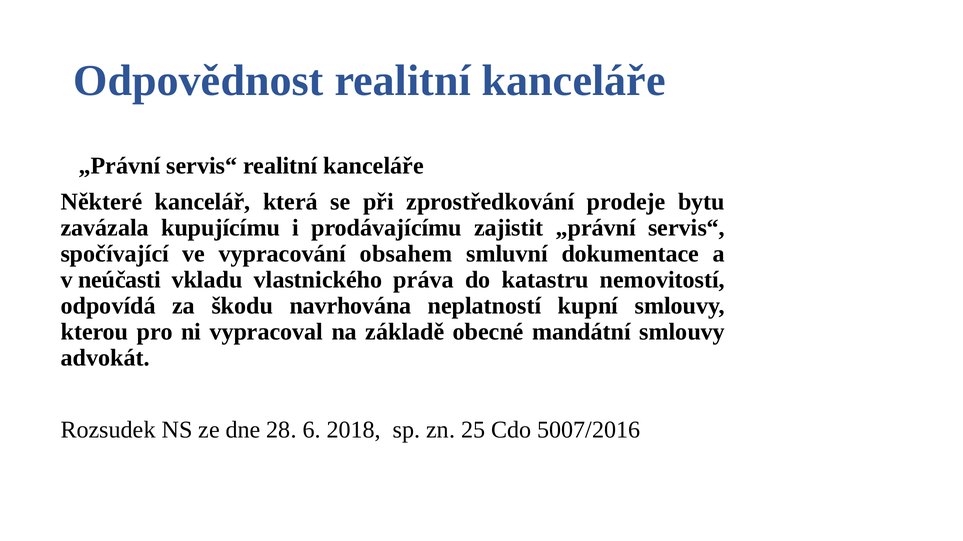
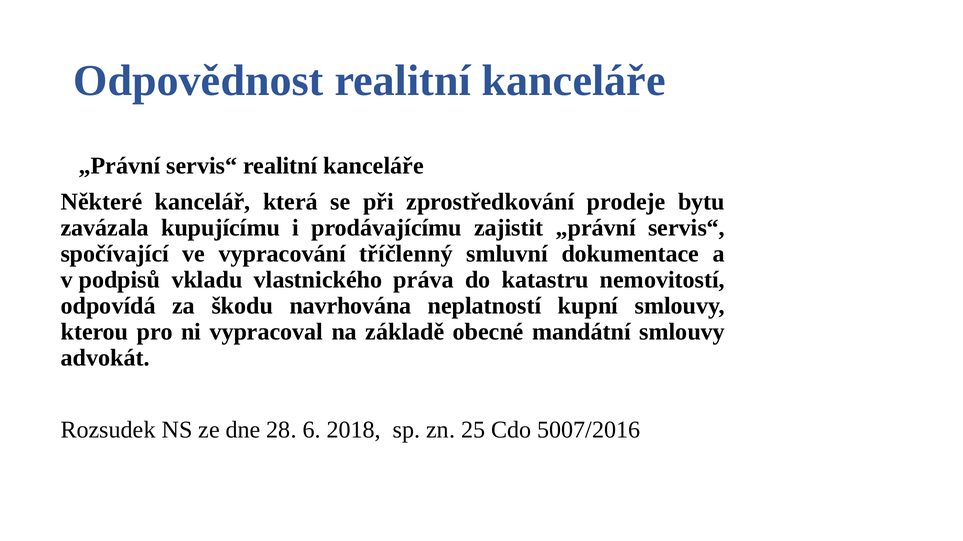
obsahem: obsahem -> tříčlenný
neúčasti: neúčasti -> podpisů
